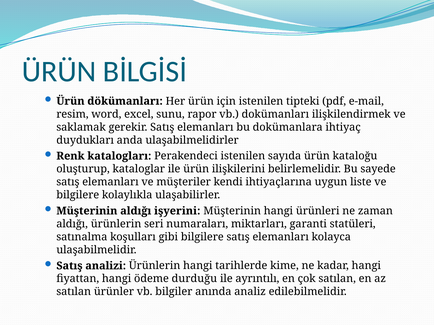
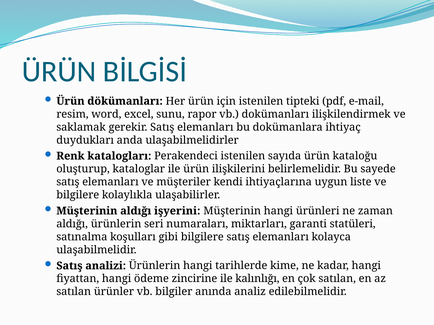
durduğu: durduğu -> zincirine
ayrıntılı: ayrıntılı -> kalınlığı
